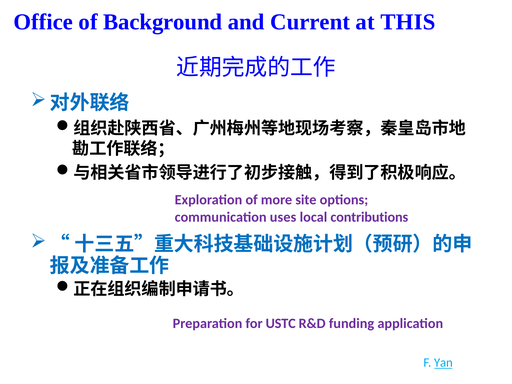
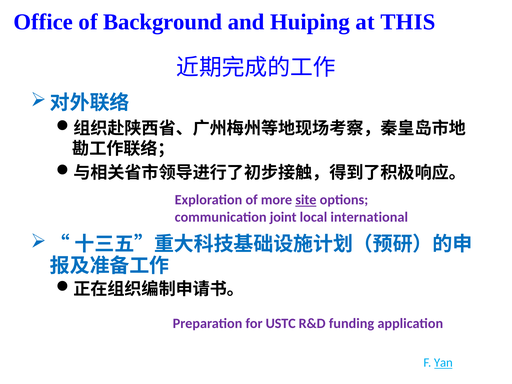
Current: Current -> Huiping
site underline: none -> present
uses: uses -> joint
contributions: contributions -> international
